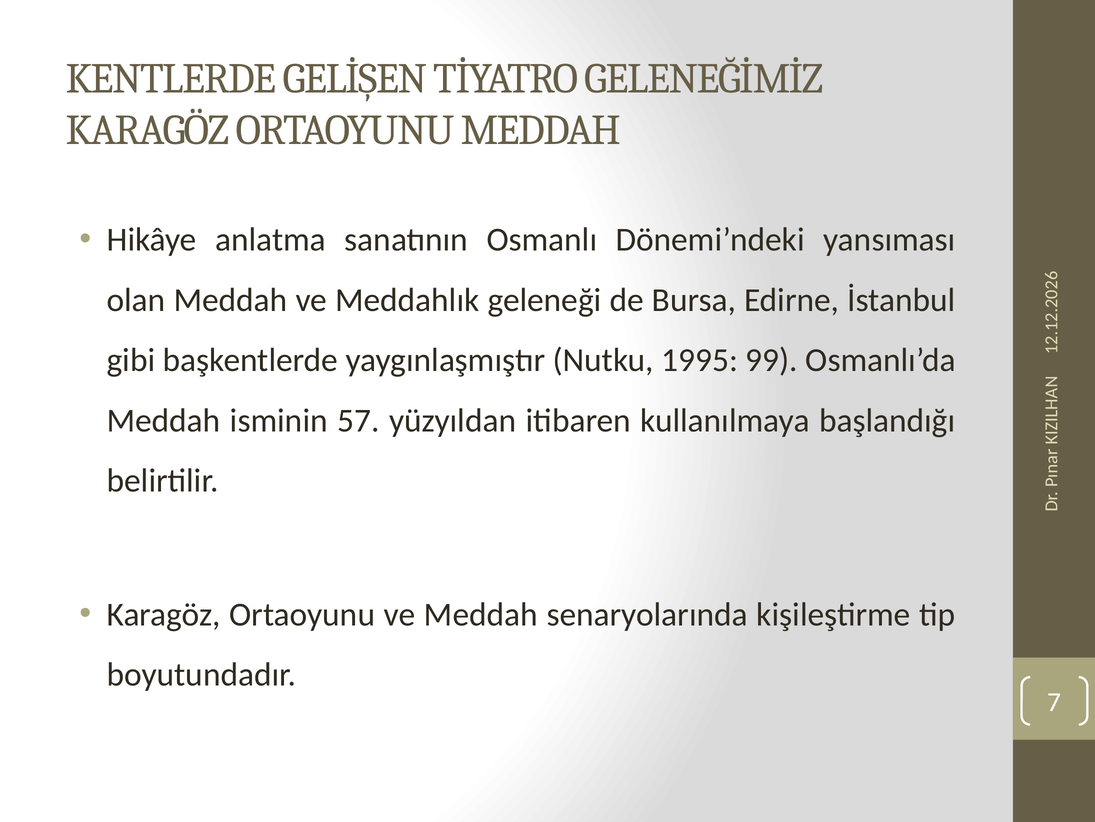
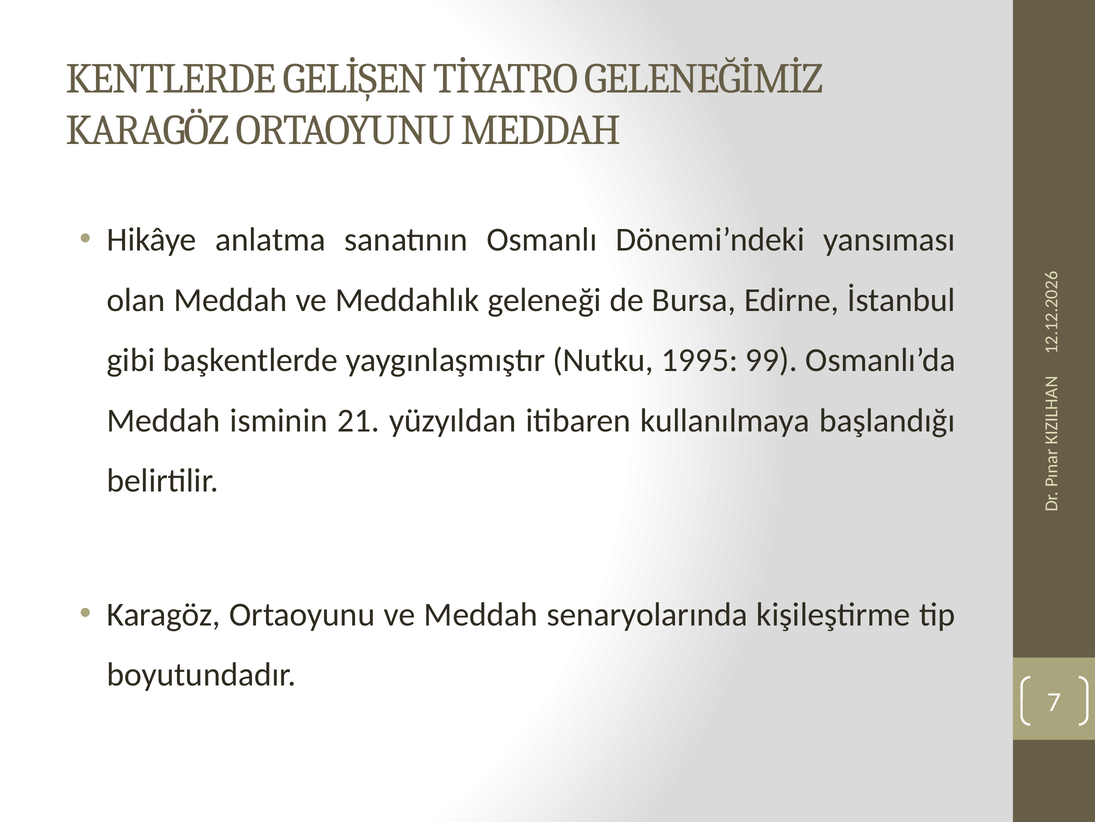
57: 57 -> 21
